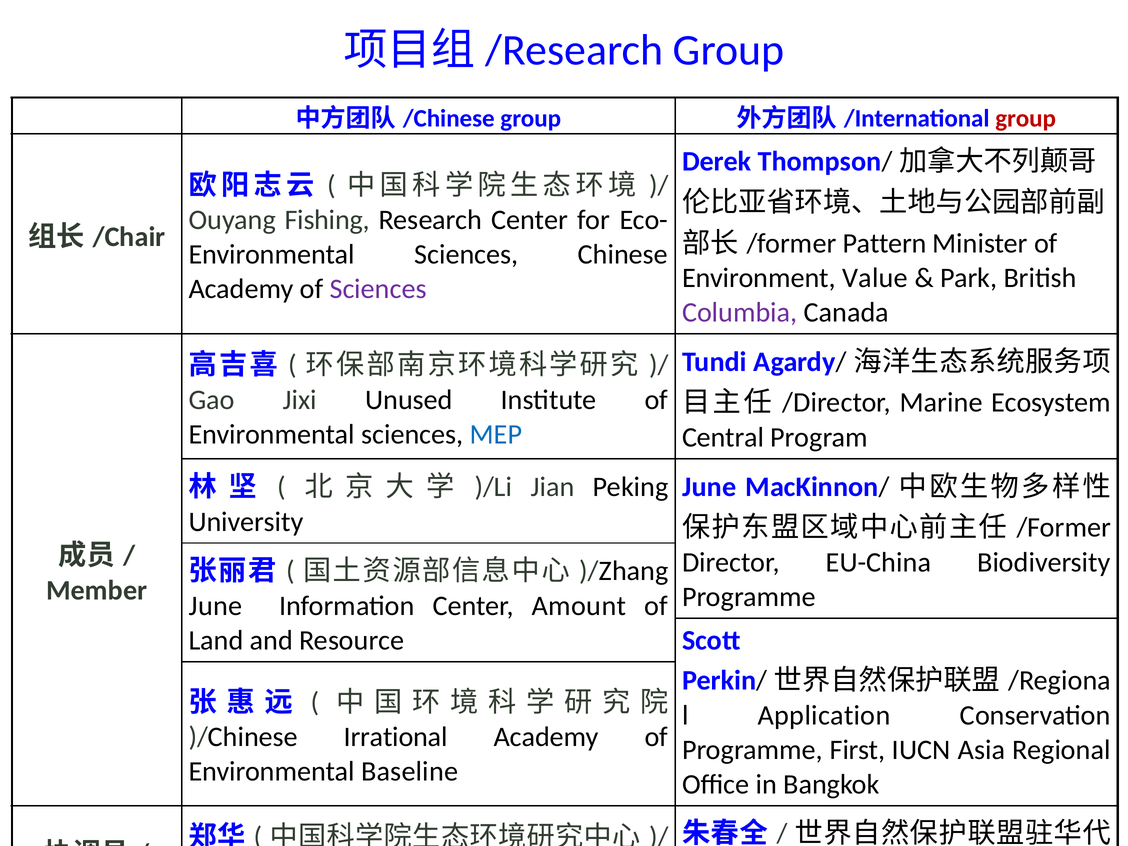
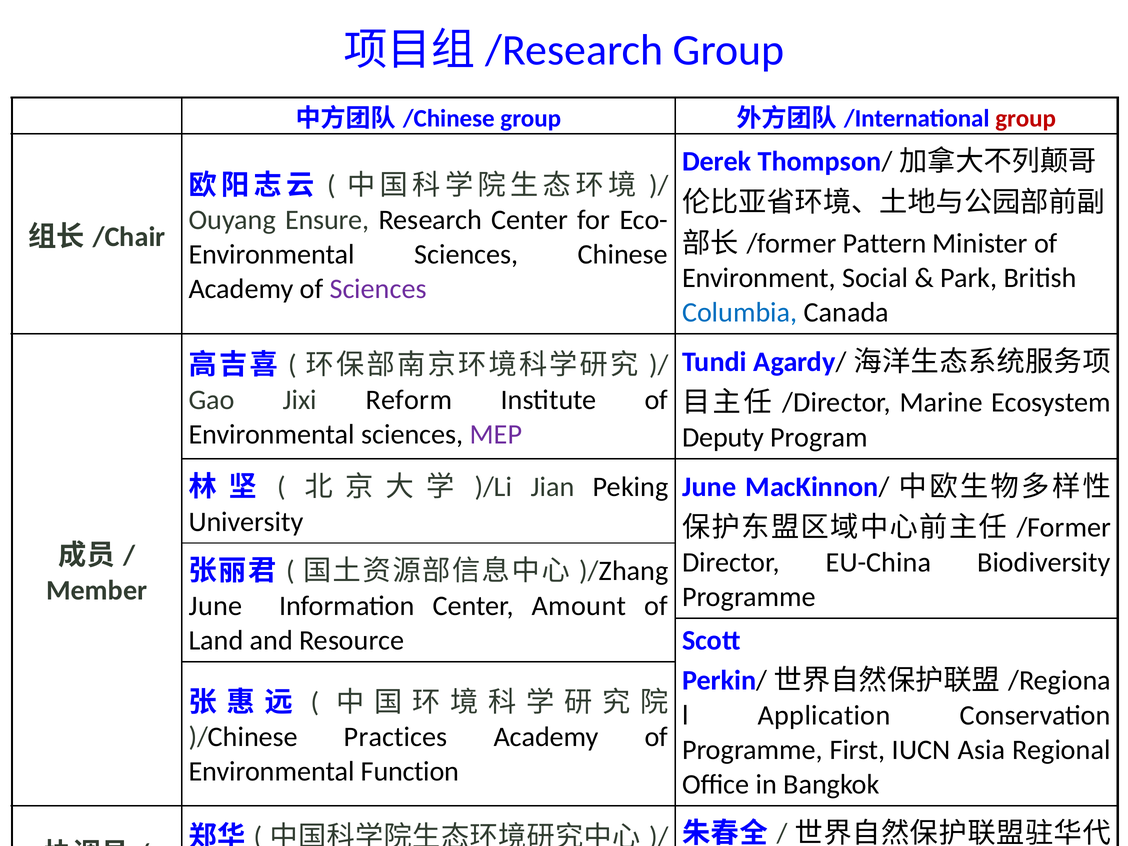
Fishing: Fishing -> Ensure
Value: Value -> Social
Columbia colour: purple -> blue
Unused: Unused -> Reform
MEP colour: blue -> purple
Central: Central -> Deputy
Irrational: Irrational -> Practices
Baseline: Baseline -> Function
